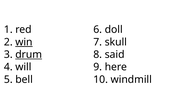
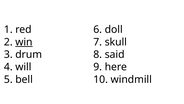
drum underline: present -> none
